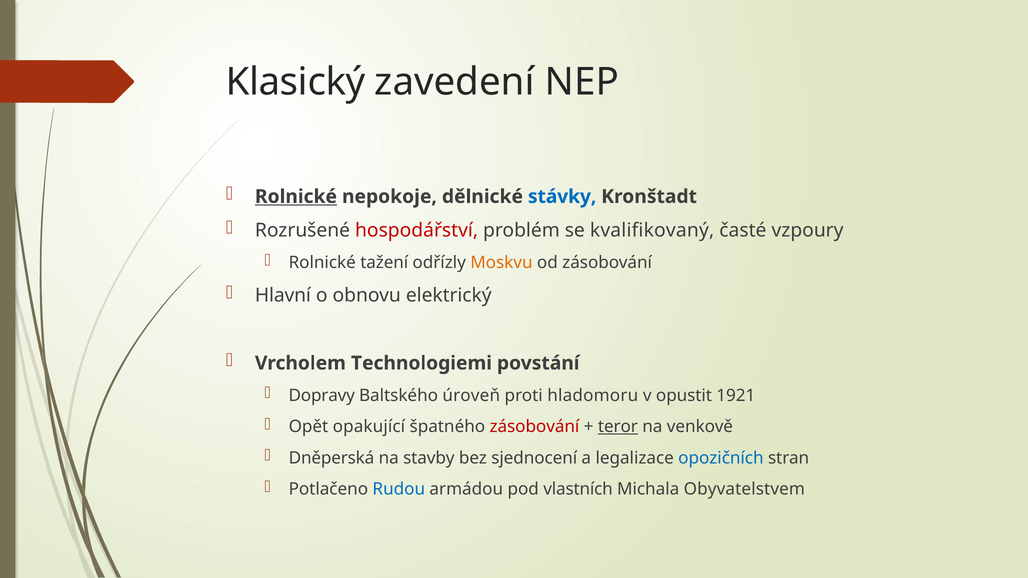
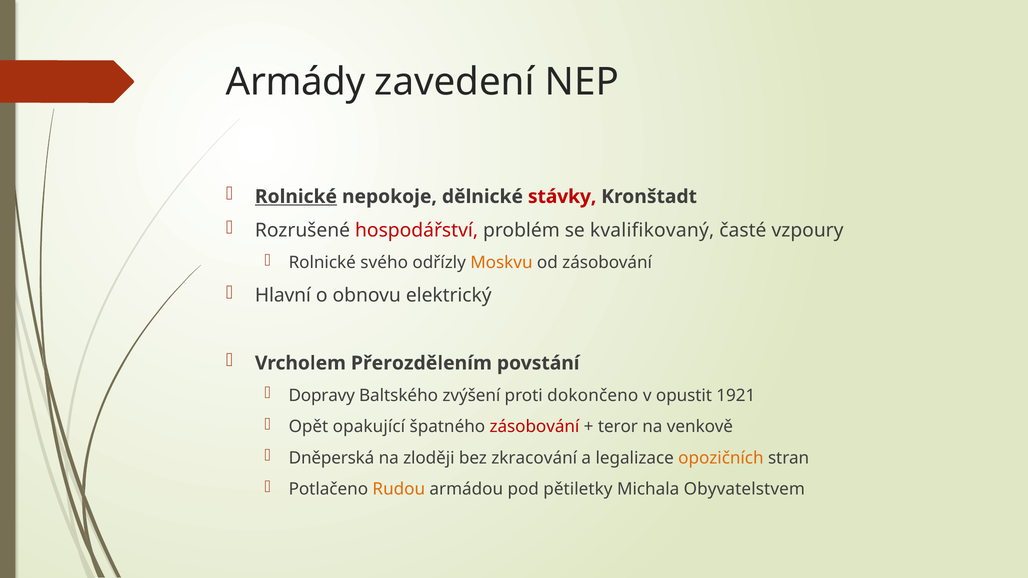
Klasický: Klasický -> Armády
stávky colour: blue -> red
tažení: tažení -> svého
Technologiemi: Technologiemi -> Přerozdělením
úroveň: úroveň -> zvýšení
hladomoru: hladomoru -> dokončeno
teror underline: present -> none
stavby: stavby -> zloději
sjednocení: sjednocení -> zkracování
opozičních colour: blue -> orange
Rudou colour: blue -> orange
vlastních: vlastních -> pětiletky
